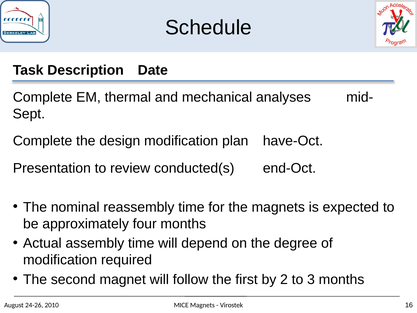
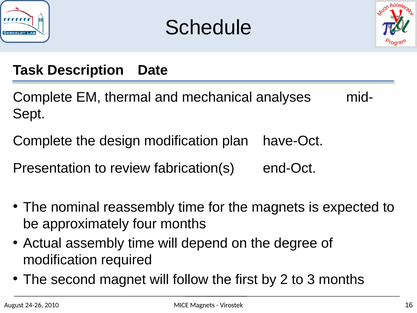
conducted(s: conducted(s -> fabrication(s
